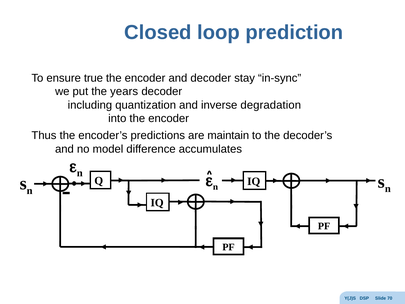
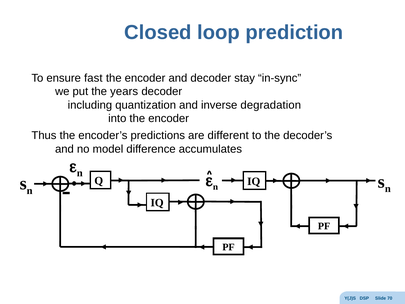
true: true -> fast
maintain: maintain -> different
